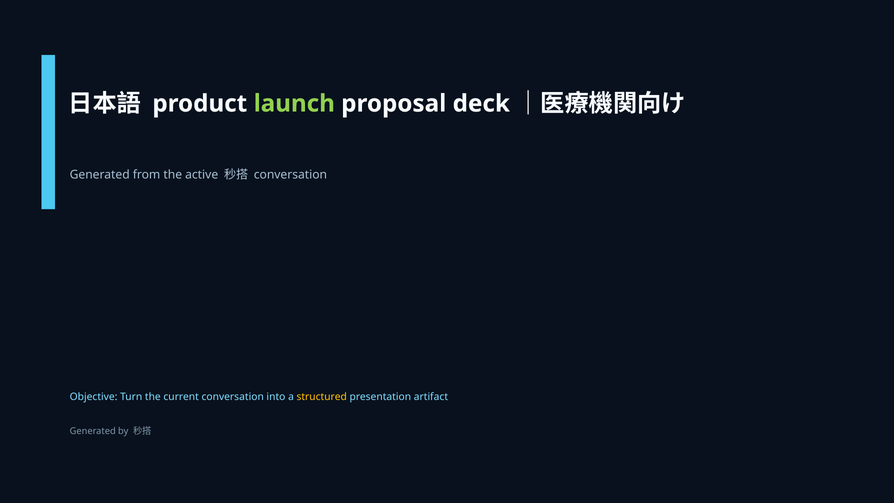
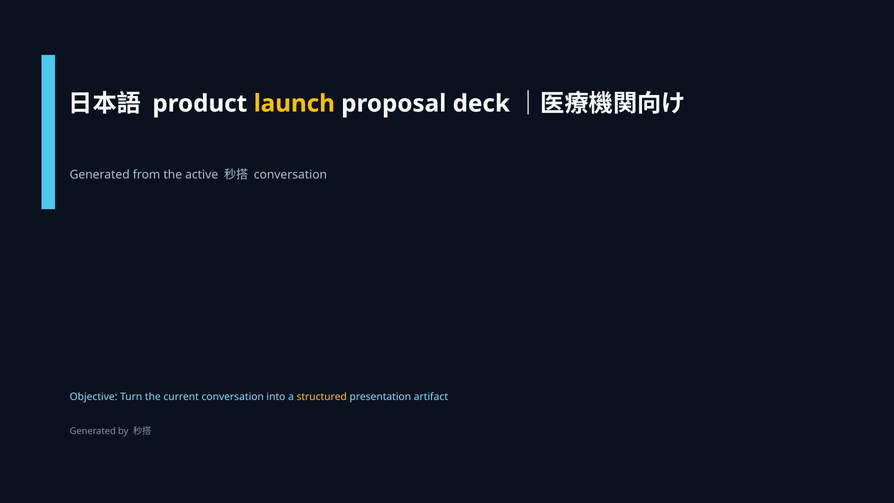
launch colour: light green -> yellow
